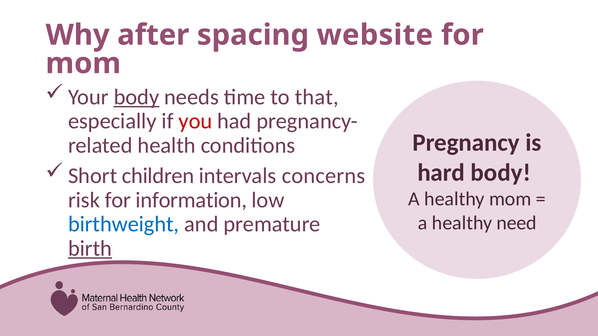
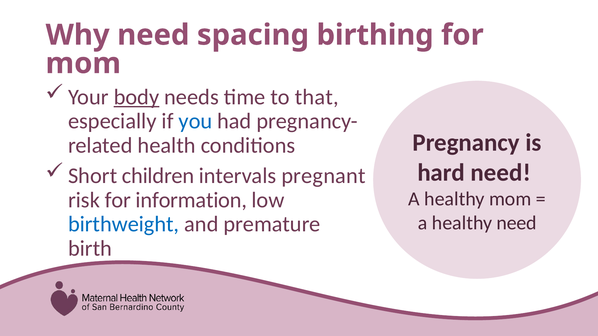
Why after: after -> need
website: website -> birthing
you colour: red -> blue
hard body: body -> need
concerns: concerns -> pregnant
birth underline: present -> none
